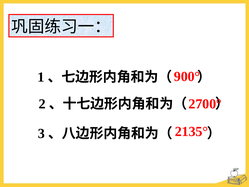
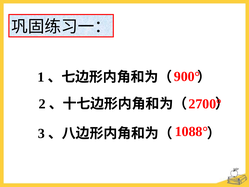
2135°: 2135° -> 1088°
